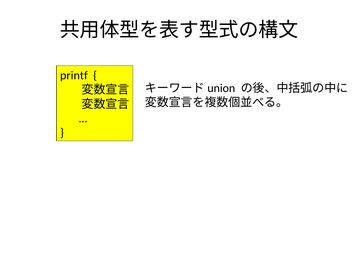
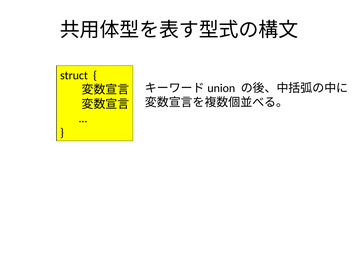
printf: printf -> struct
